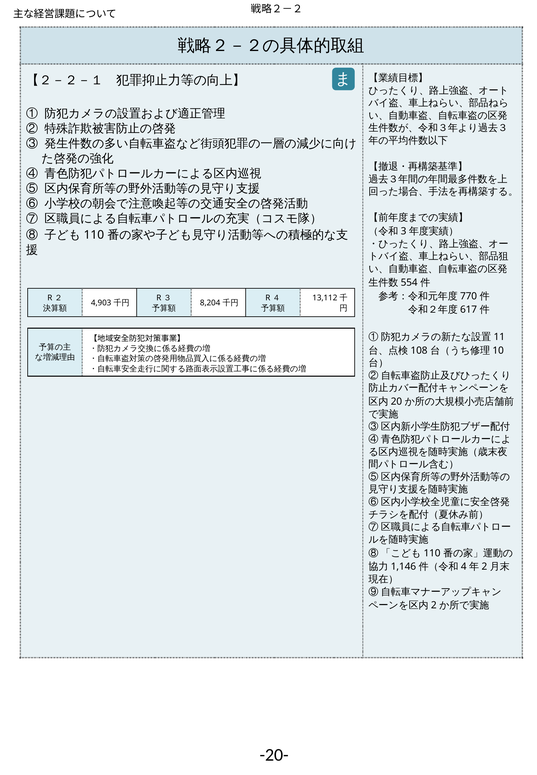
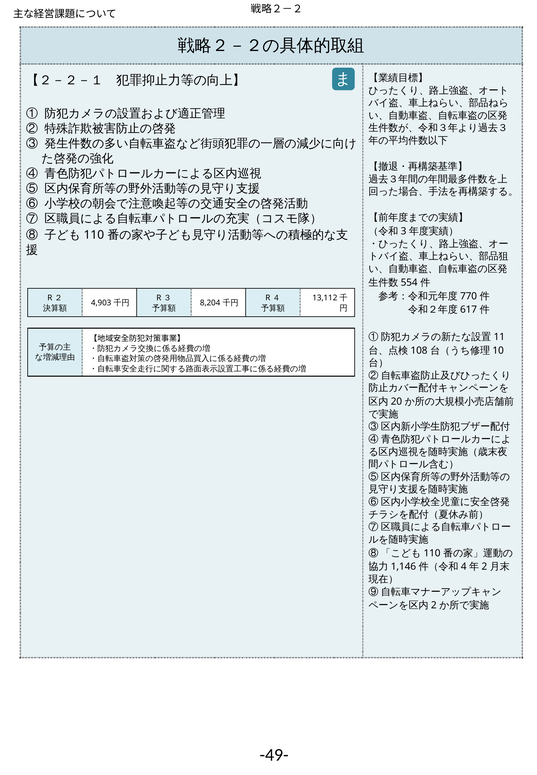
-20-: -20- -> -49-
